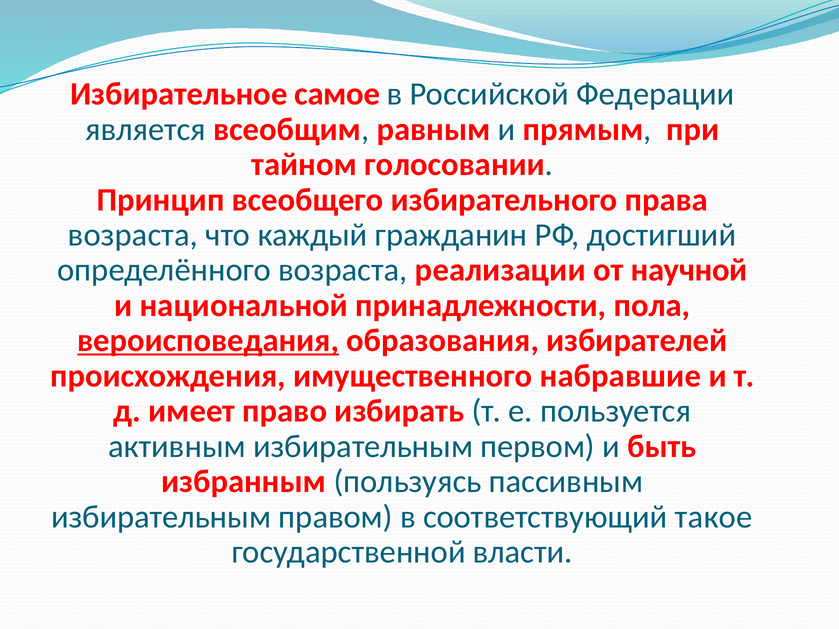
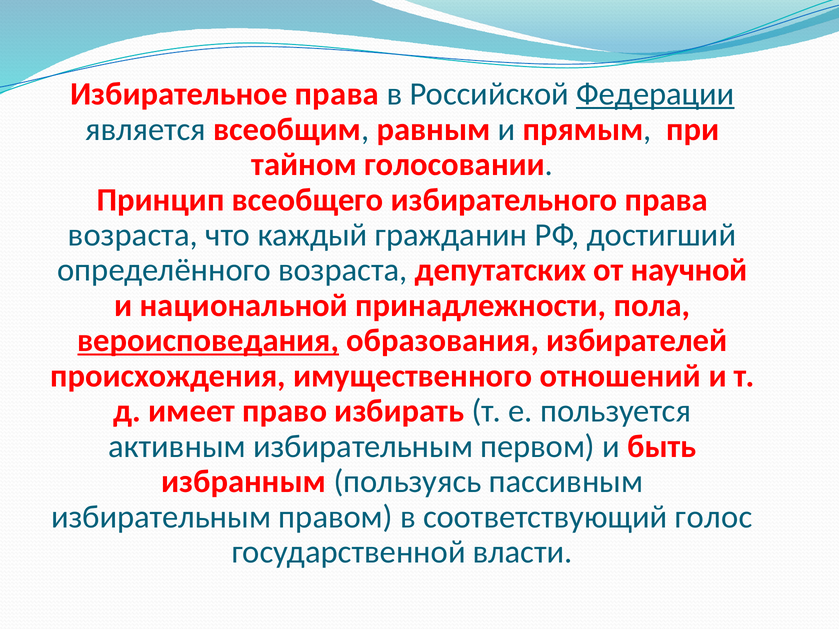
Избирательное самое: самое -> права
Федерации underline: none -> present
реализации: реализации -> депутатских
набравшие: набравшие -> отношений
такое: такое -> голос
